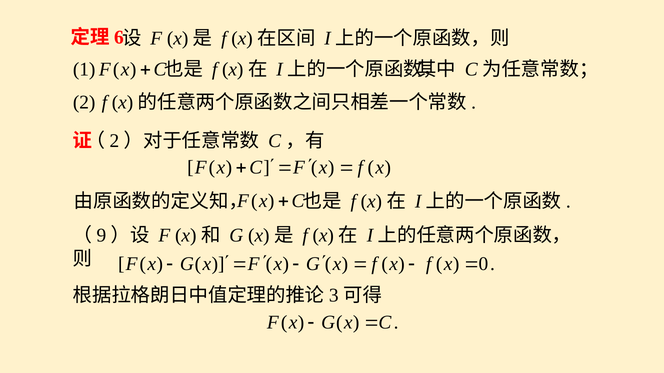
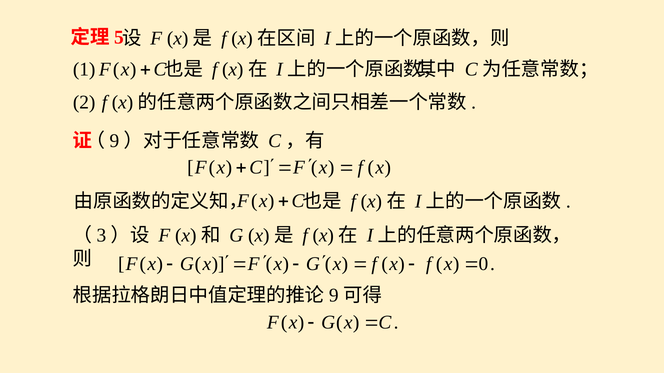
6: 6 -> 5
2 at (114, 141): 2 -> 9
9: 9 -> 3
3 at (334, 296): 3 -> 9
